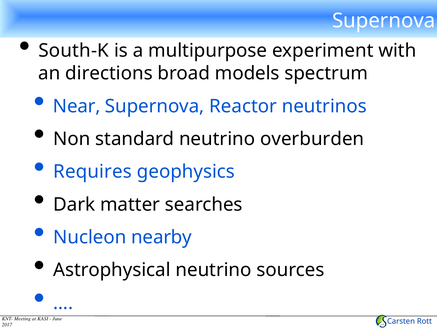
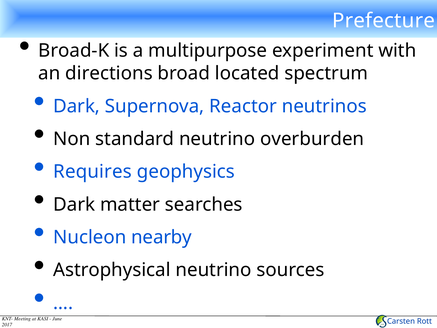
Supernova at (384, 21): Supernova -> Prefecture
South-K: South-K -> Broad-K
models: models -> located
Near at (77, 106): Near -> Dark
